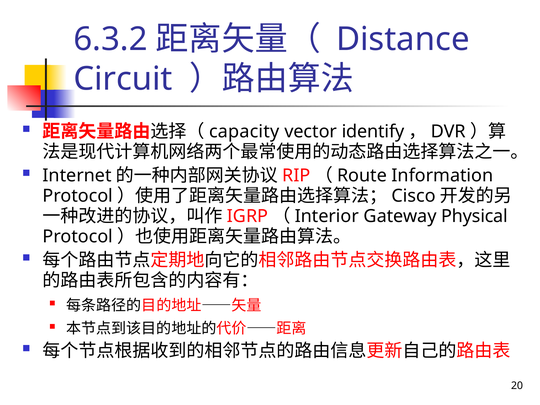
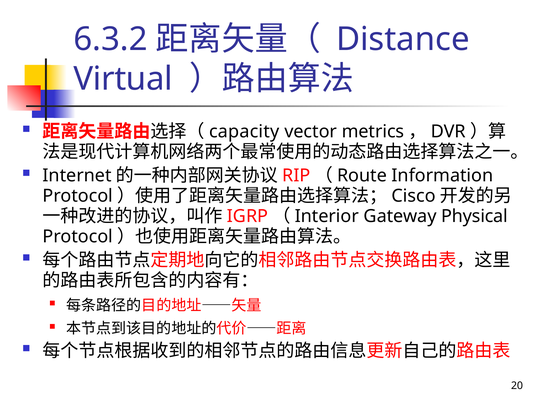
Circuit: Circuit -> Virtual
identify: identify -> metrics
